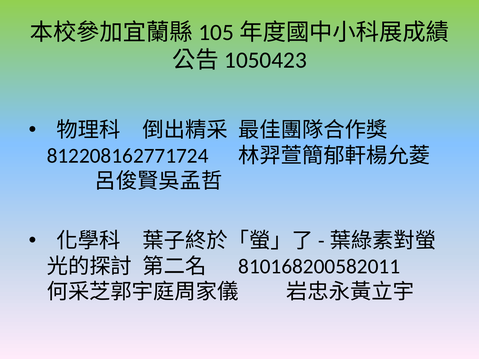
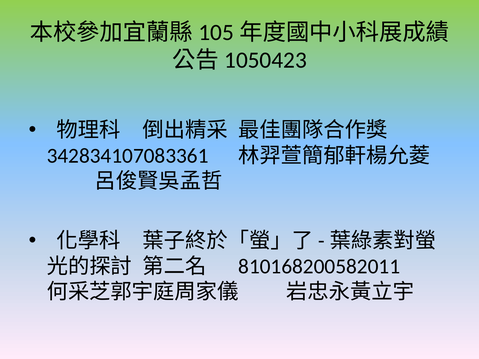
812208162771724: 812208162771724 -> 342834107083361
